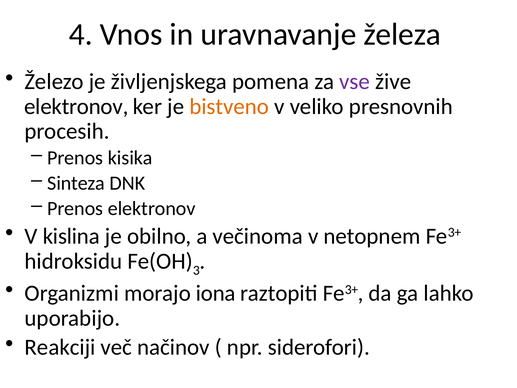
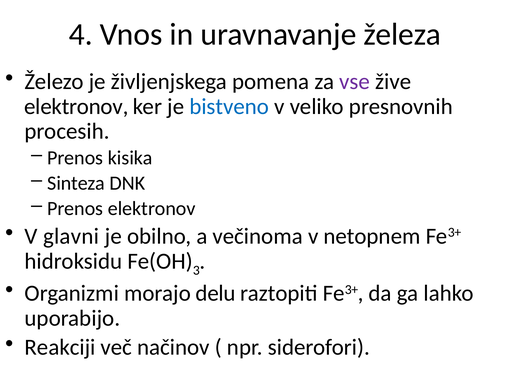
bistveno colour: orange -> blue
kislina: kislina -> glavni
iona: iona -> delu
